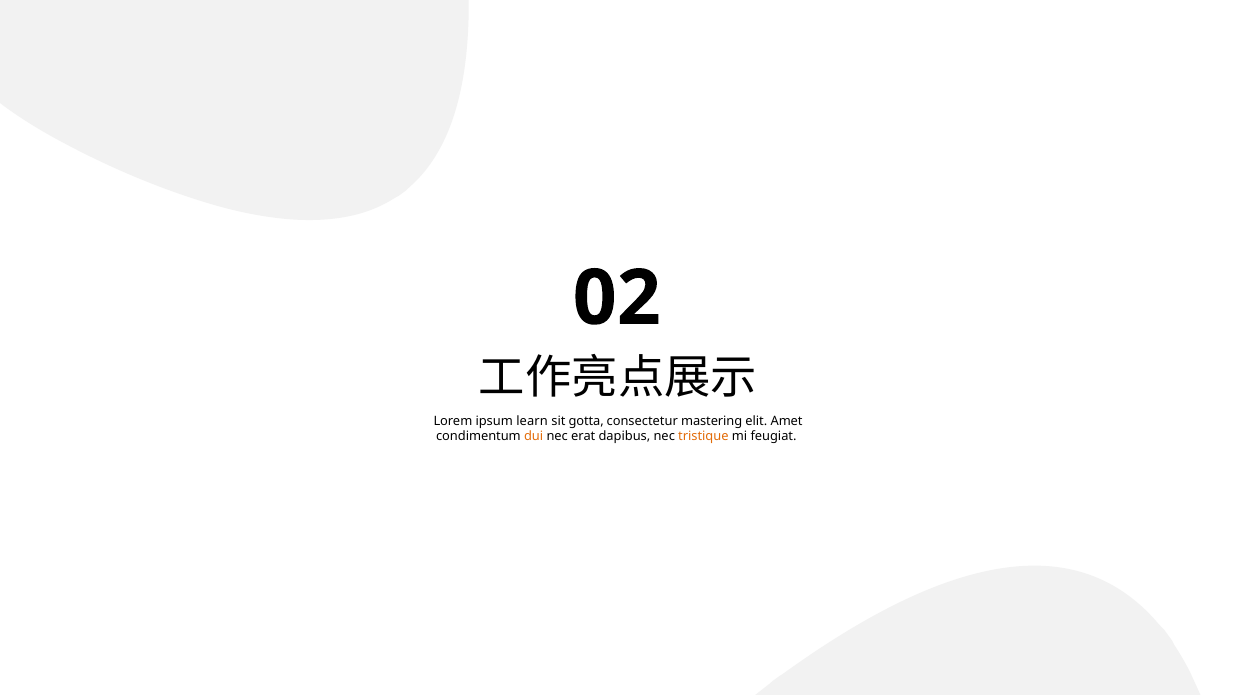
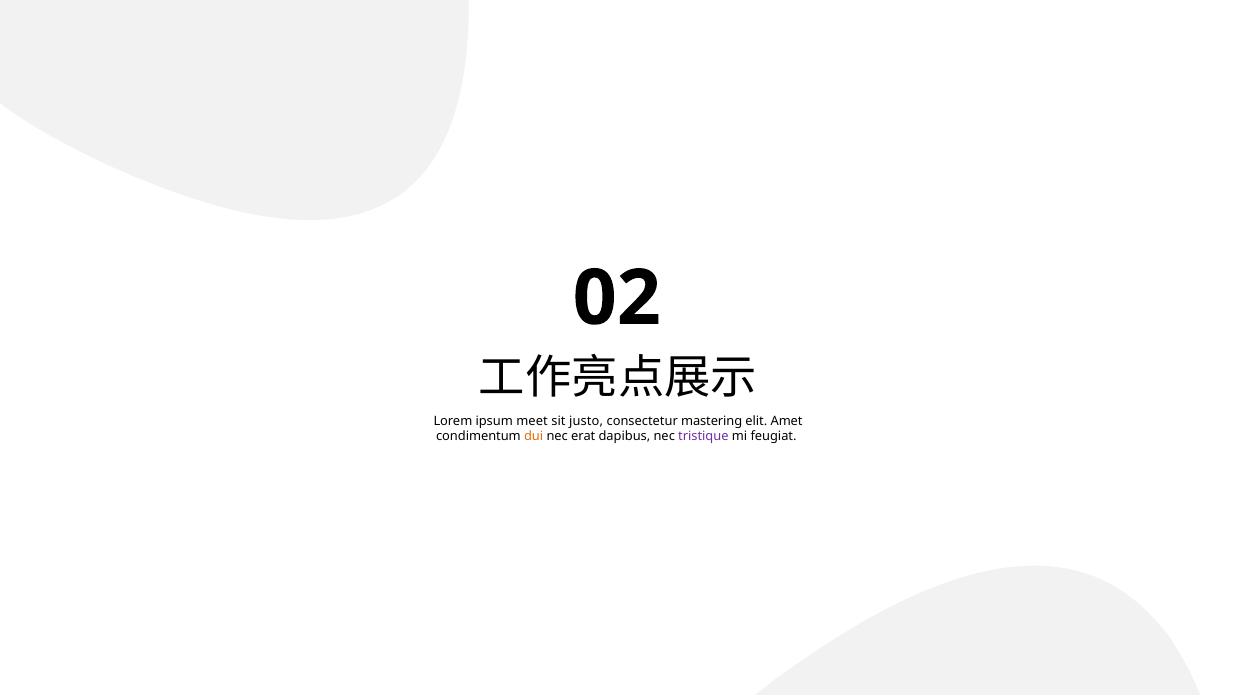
learn: learn -> meet
gotta: gotta -> justo
tristique colour: orange -> purple
